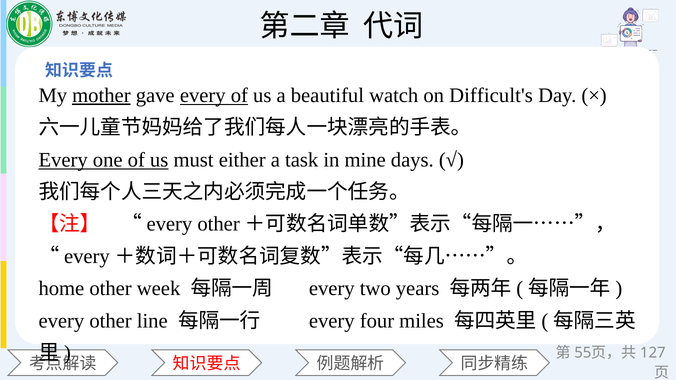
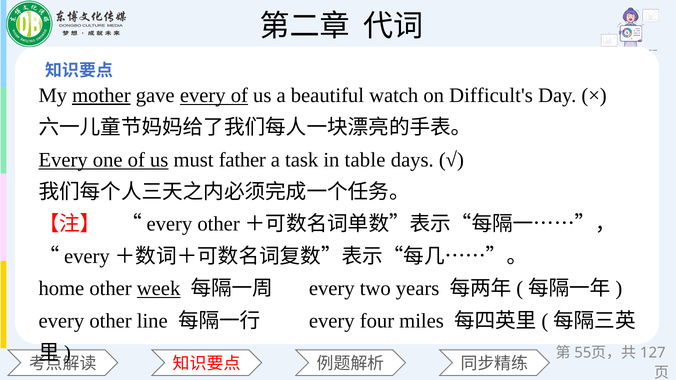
either: either -> father
mine: mine -> table
week underline: none -> present
